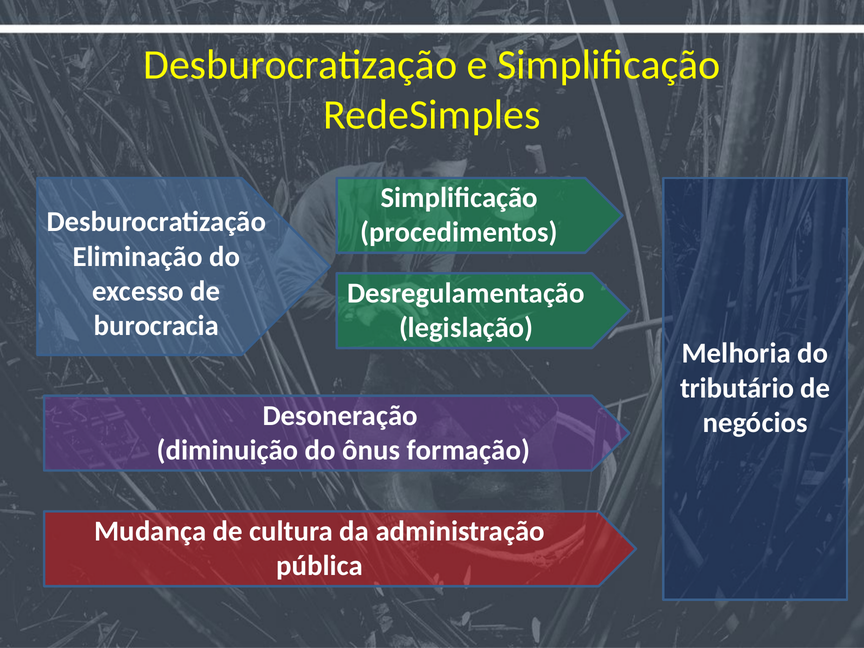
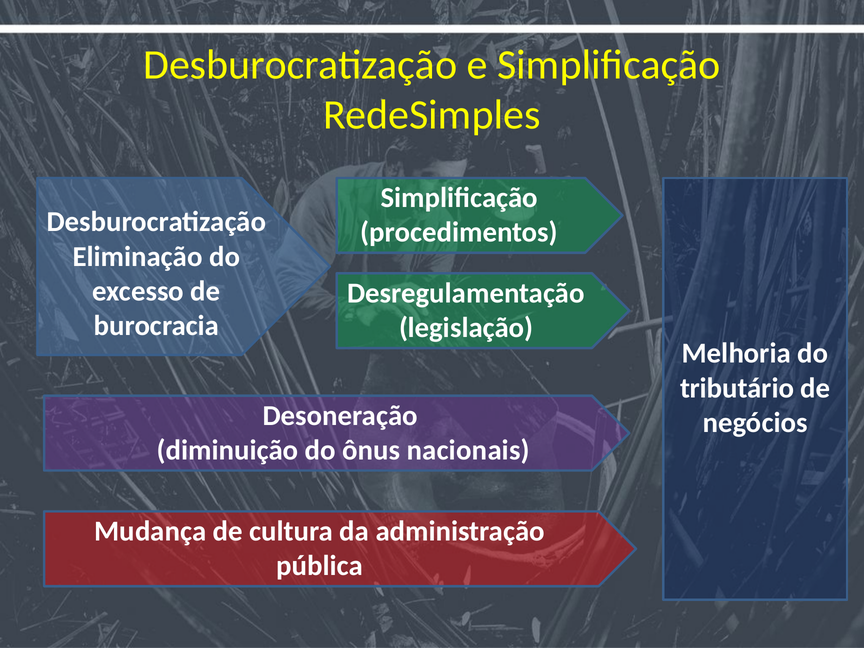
formação: formação -> nacionais
